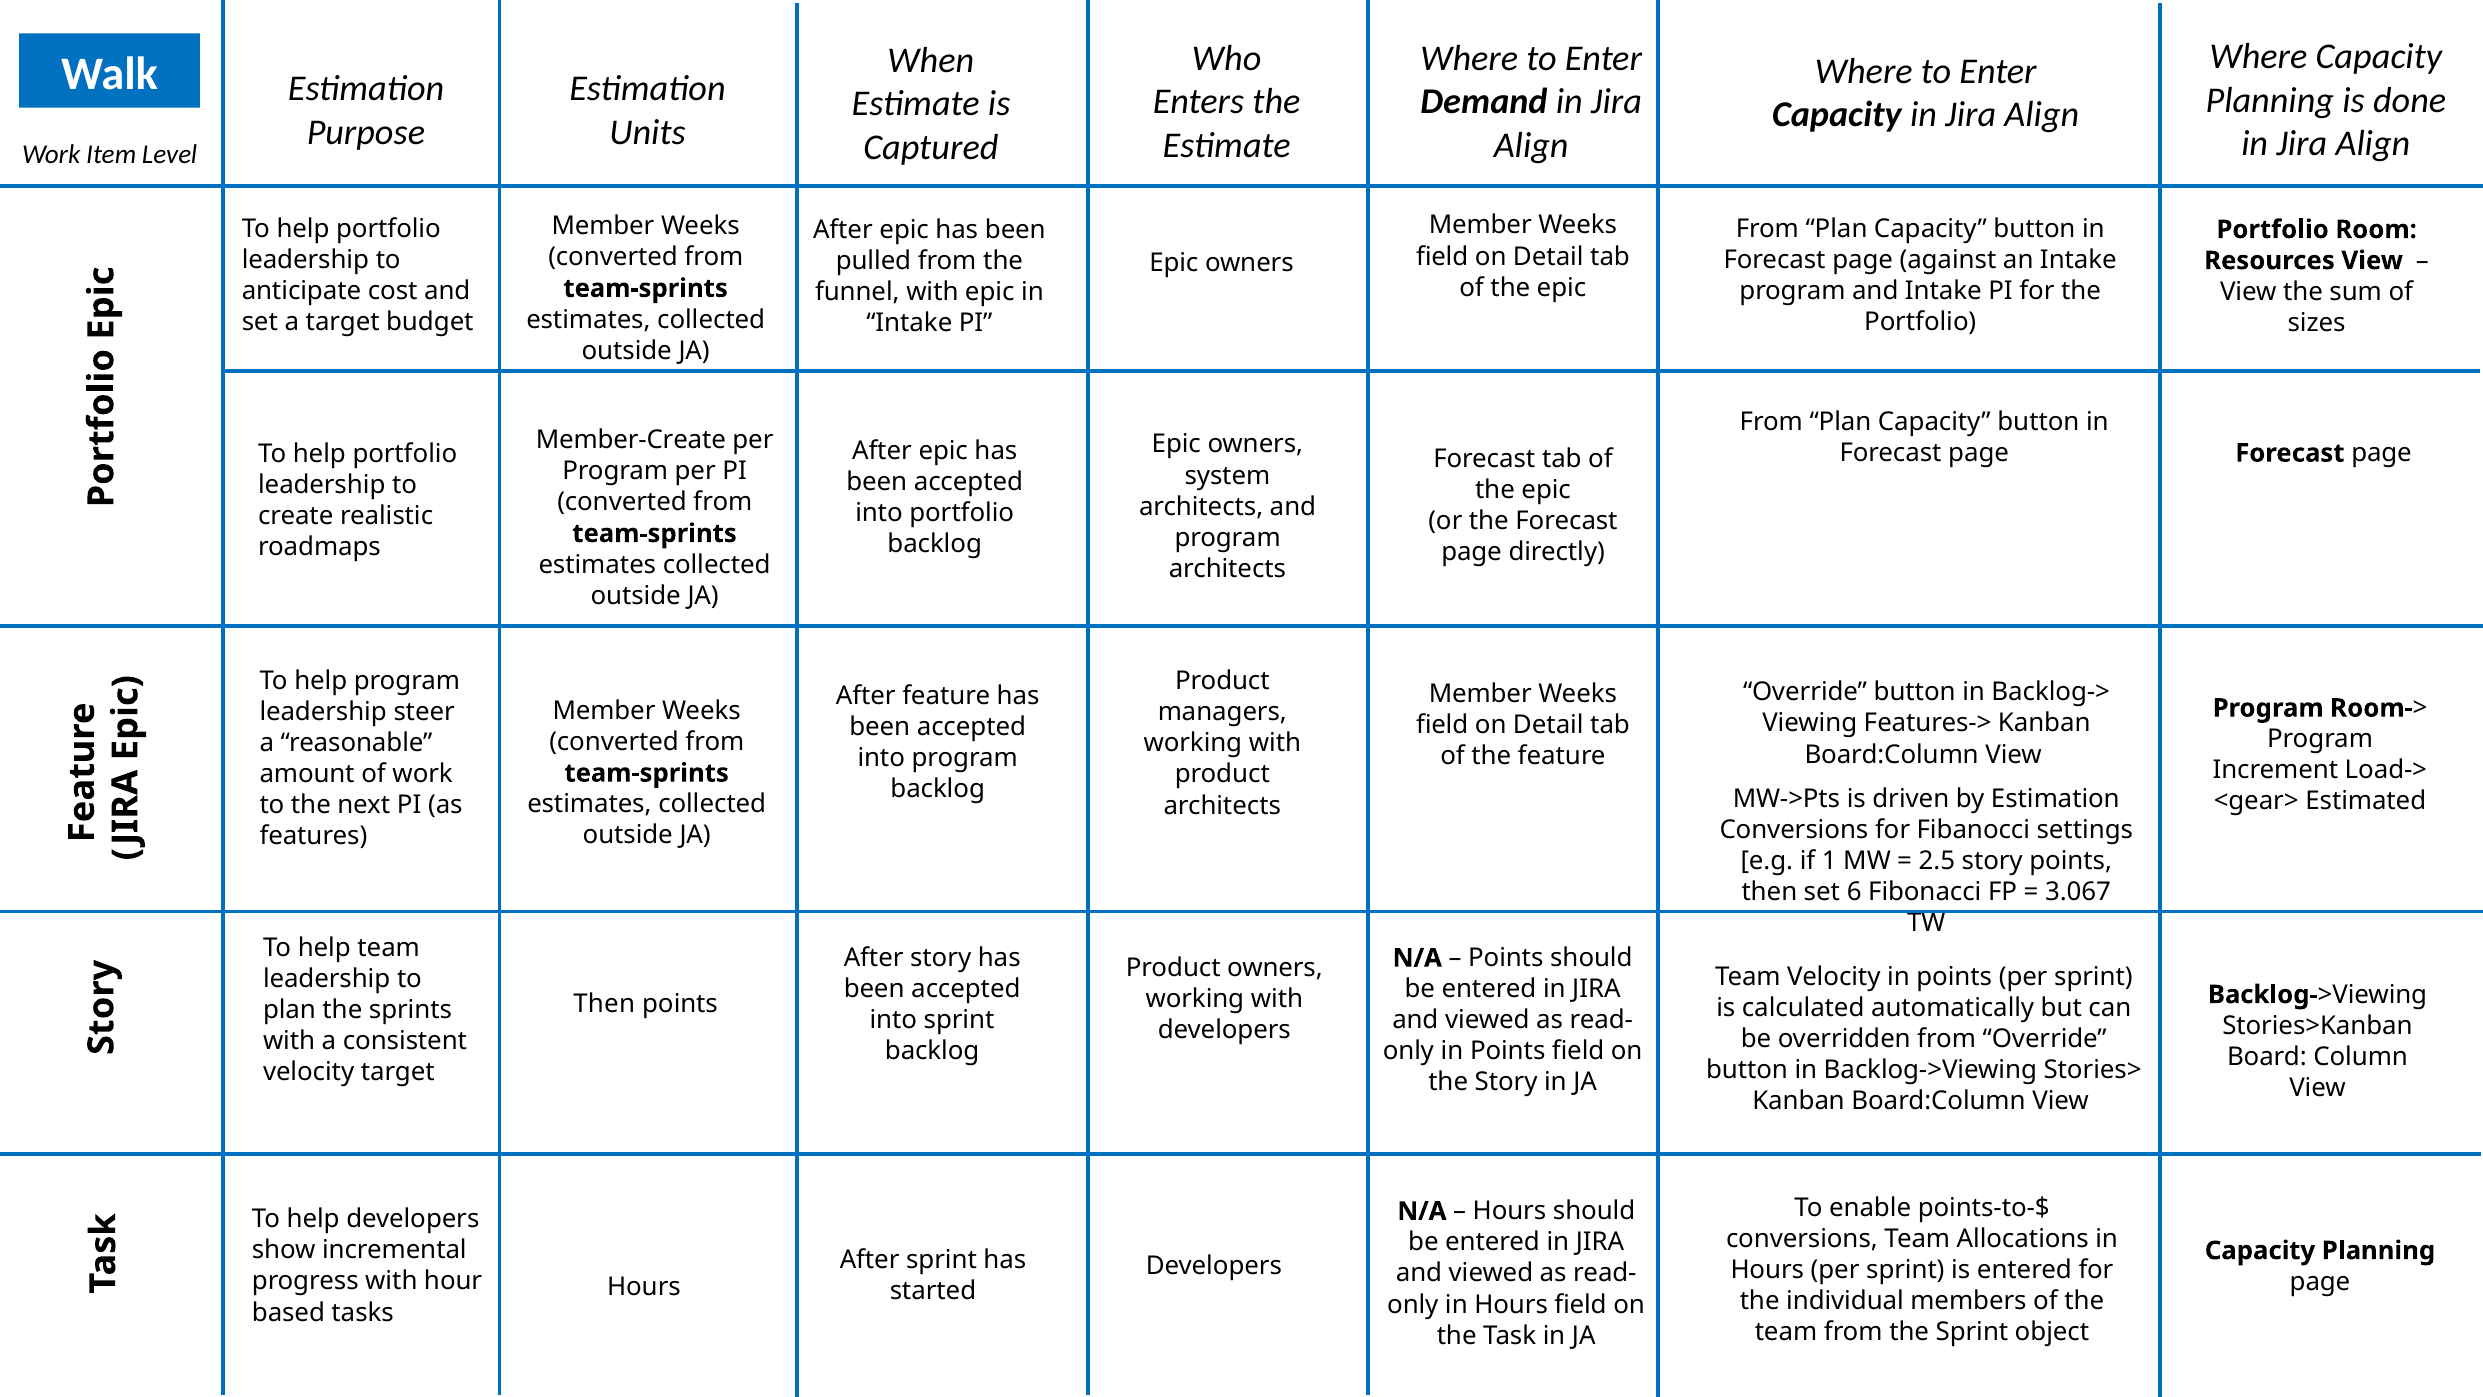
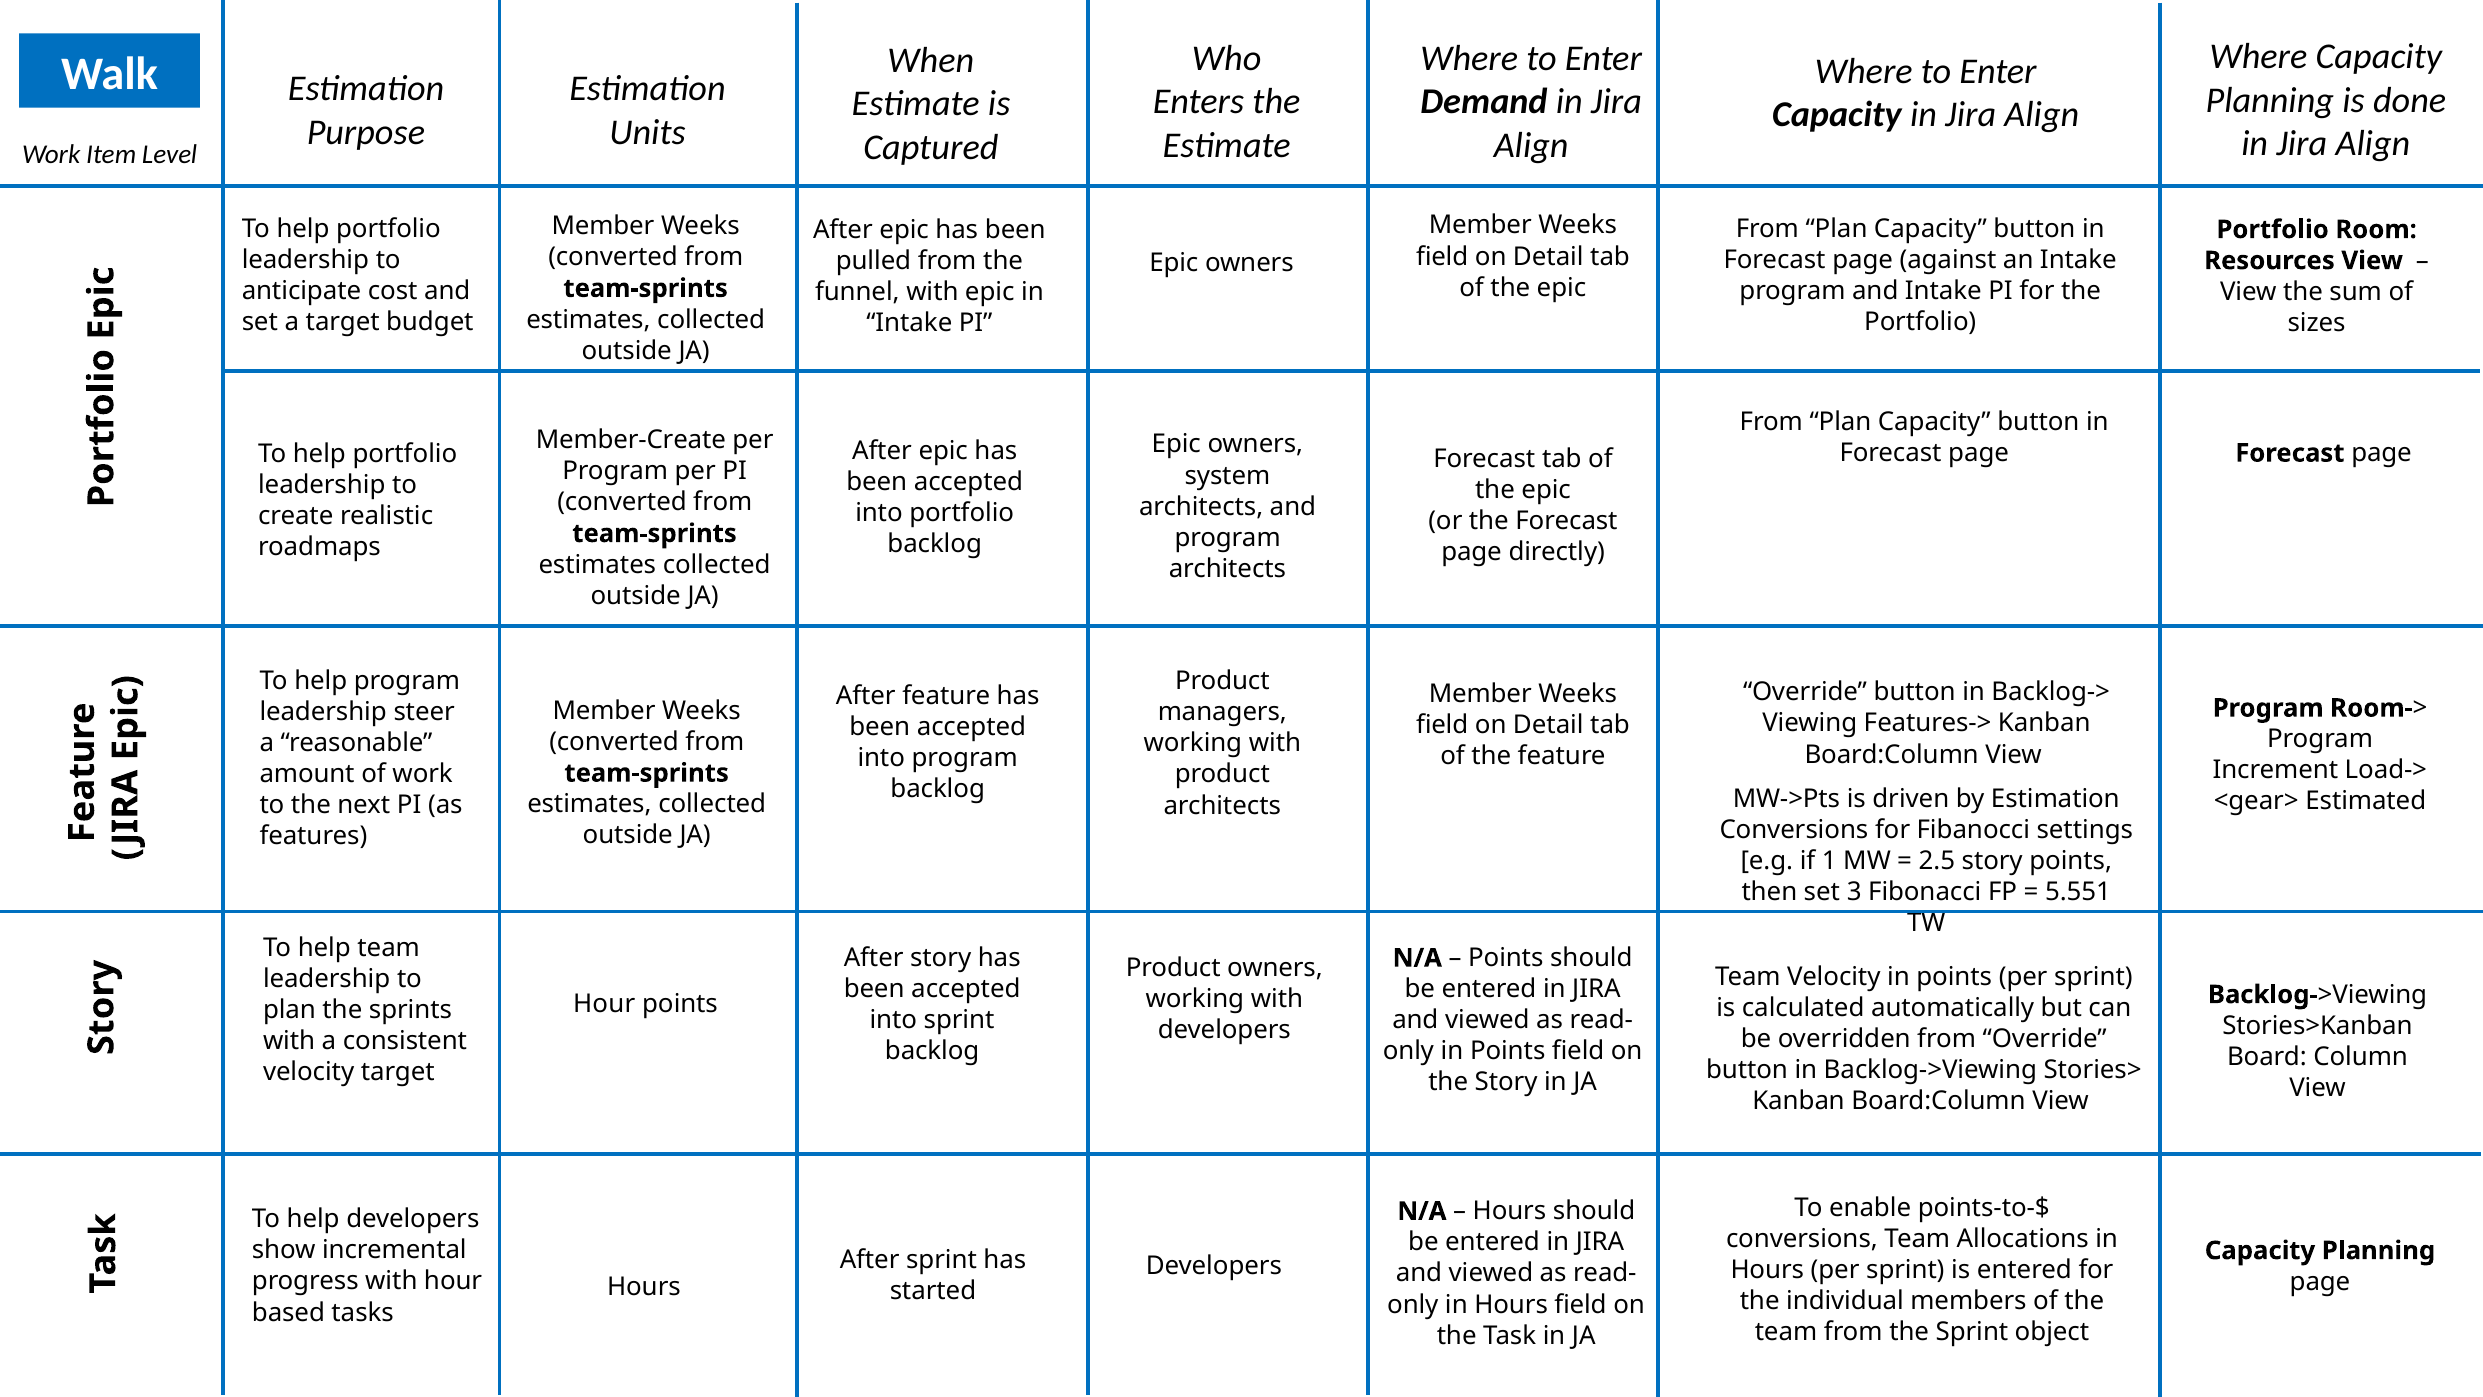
6: 6 -> 3
3.067: 3.067 -> 5.551
Then at (604, 1003): Then -> Hour
